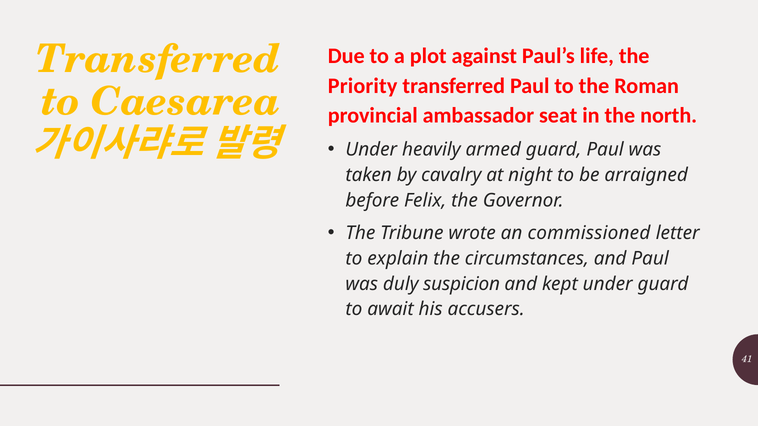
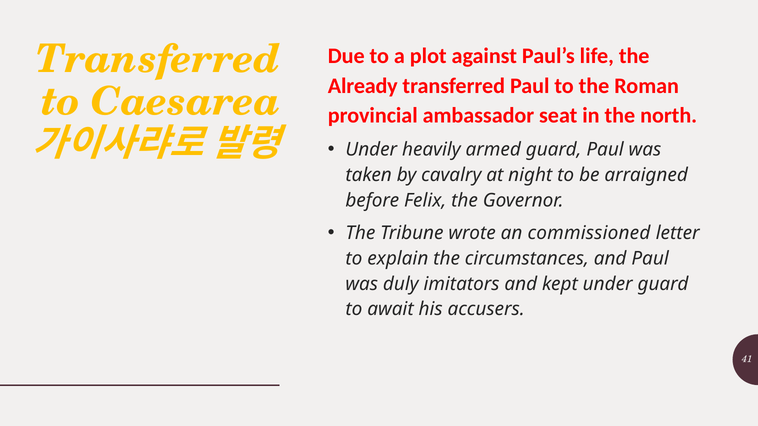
Priority: Priority -> Already
suspicion: suspicion -> imitators
